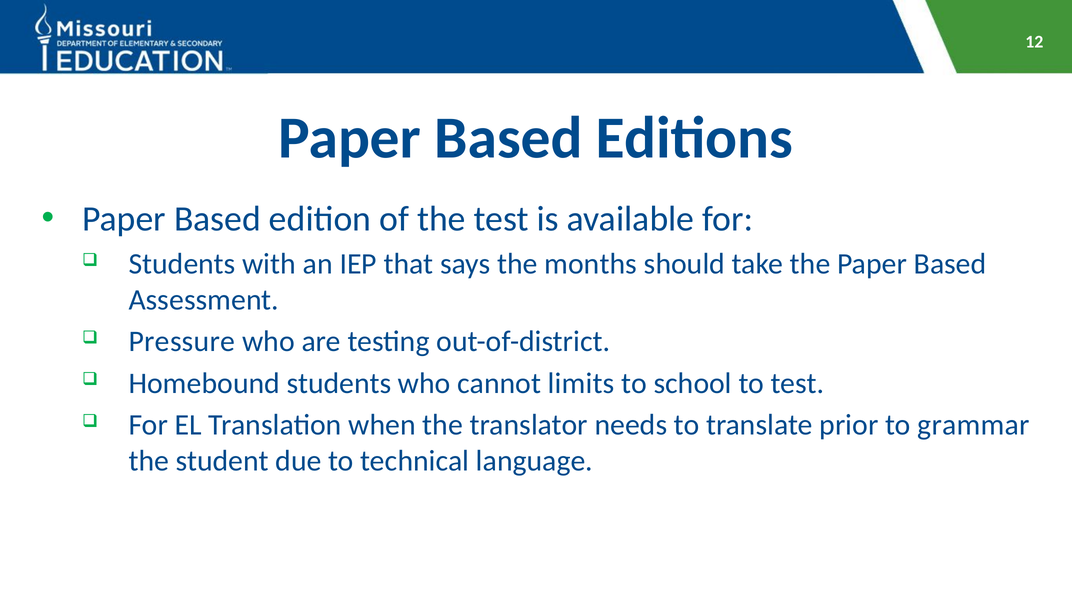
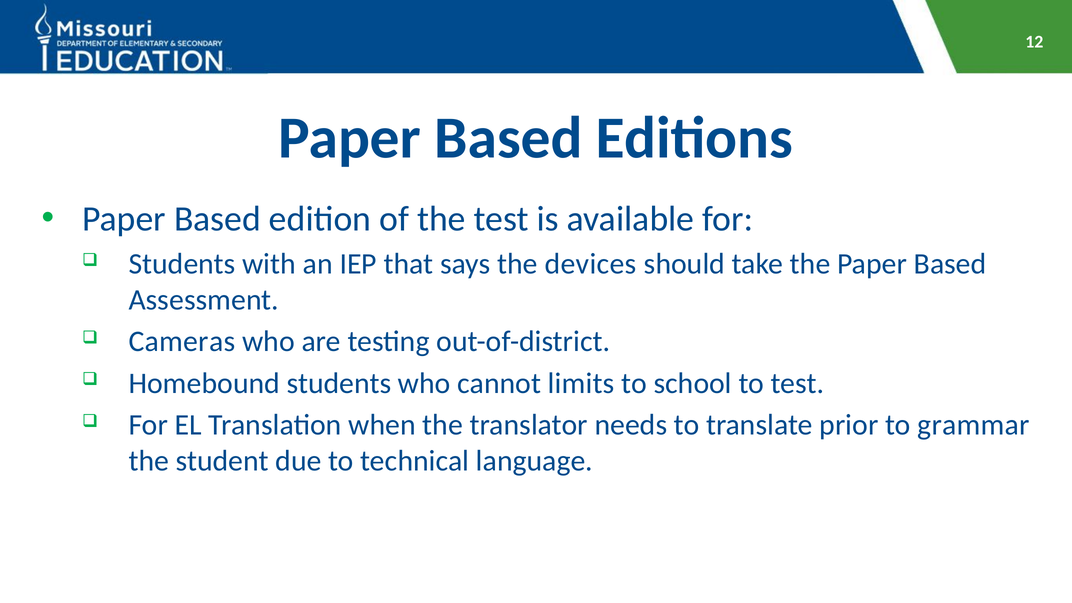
months: months -> devices
Pressure: Pressure -> Cameras
